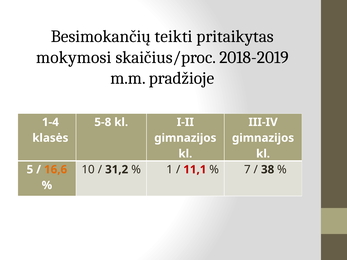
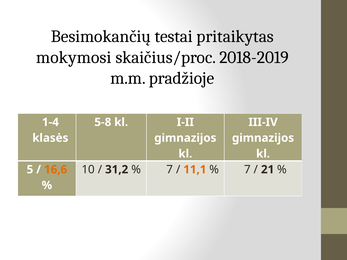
teikti: teikti -> testai
1 at (170, 170): 1 -> 7
11,1 colour: red -> orange
38: 38 -> 21
